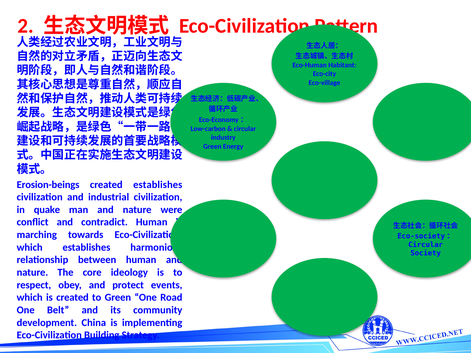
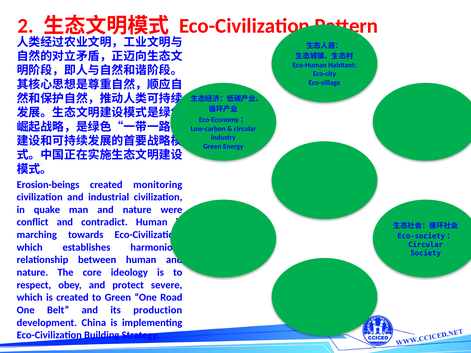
created establishes: establishes -> monitoring
events: events -> severe
community: community -> production
